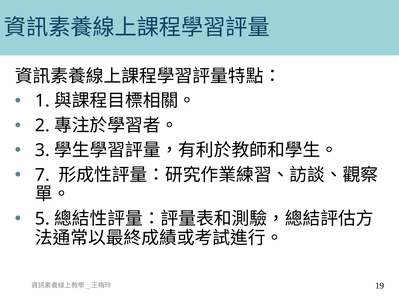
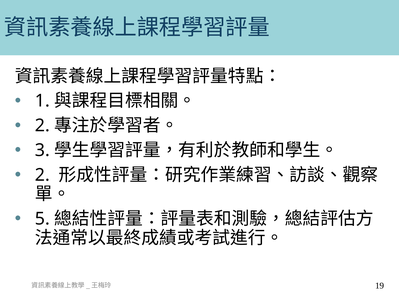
7 at (42, 175): 7 -> 2
